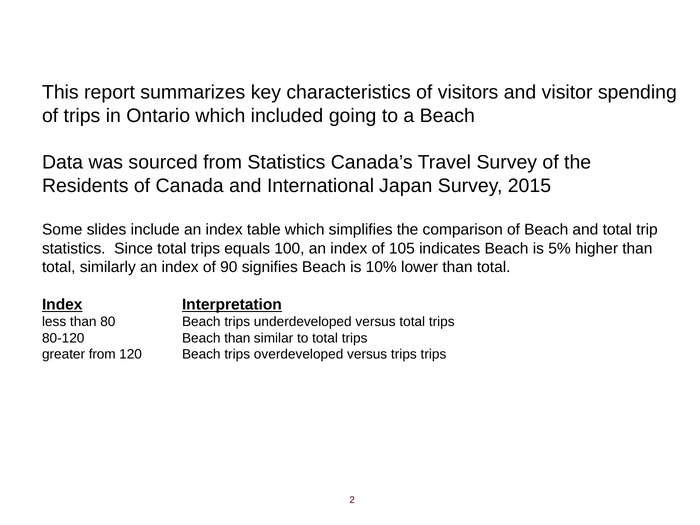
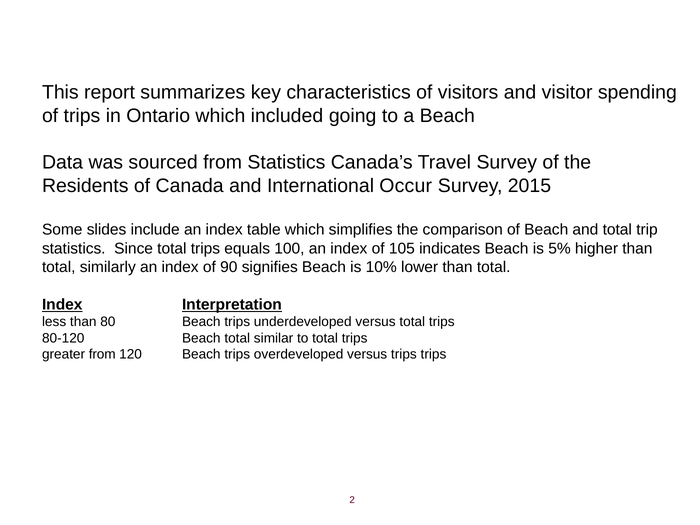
Japan: Japan -> Occur
Beach than: than -> total
